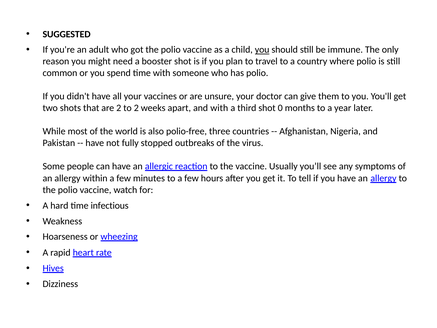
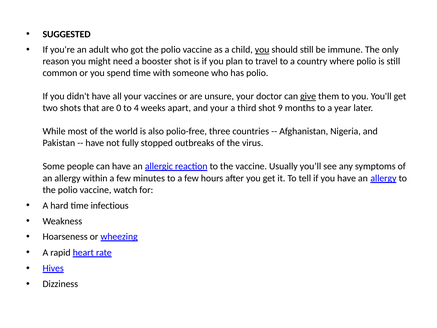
give underline: none -> present
are 2: 2 -> 0
to 2: 2 -> 4
and with: with -> your
0: 0 -> 9
